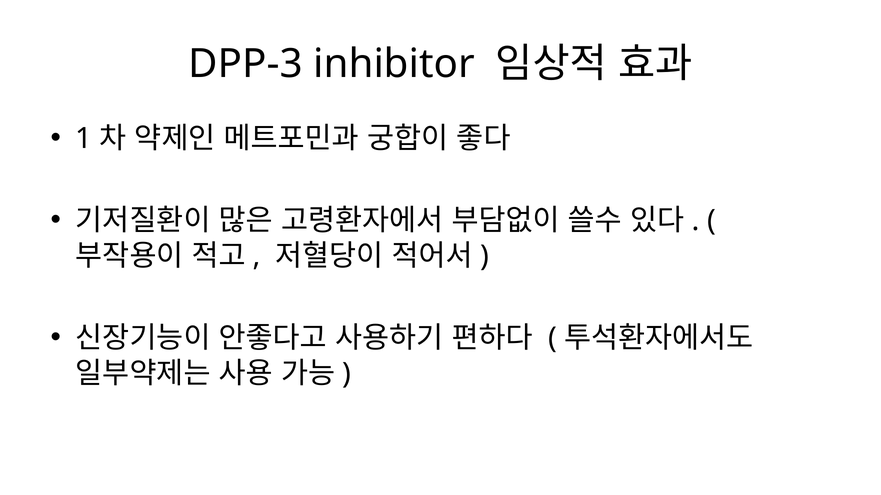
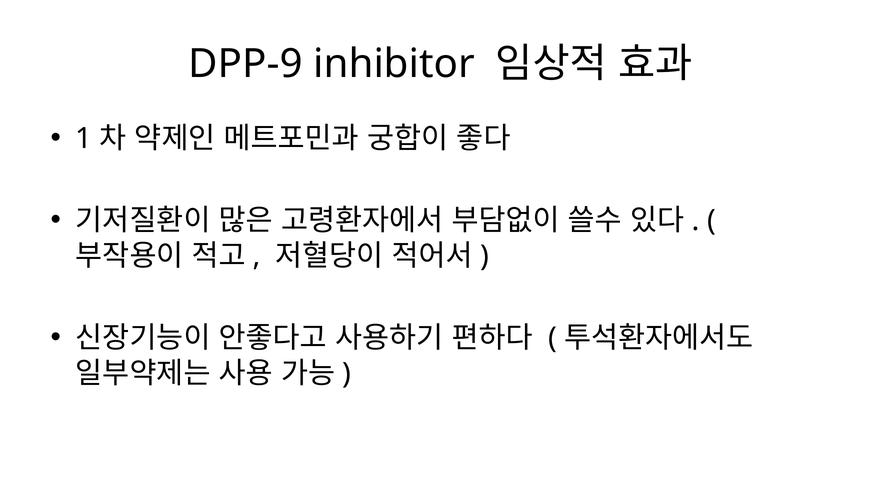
DPP-3: DPP-3 -> DPP-9
